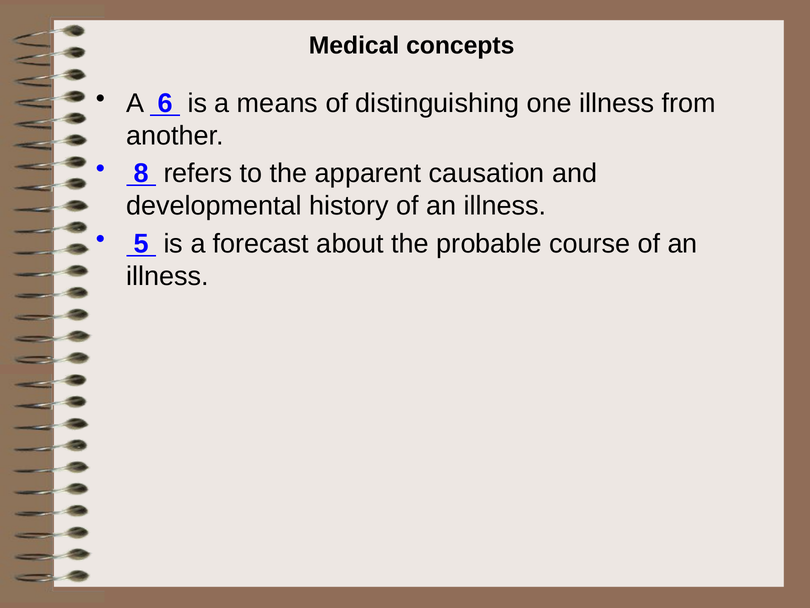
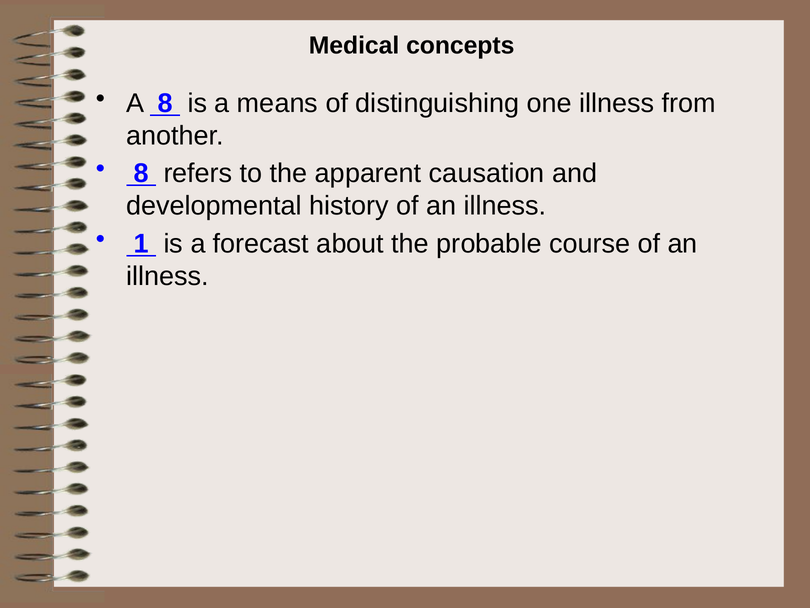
A 6: 6 -> 8
5: 5 -> 1
